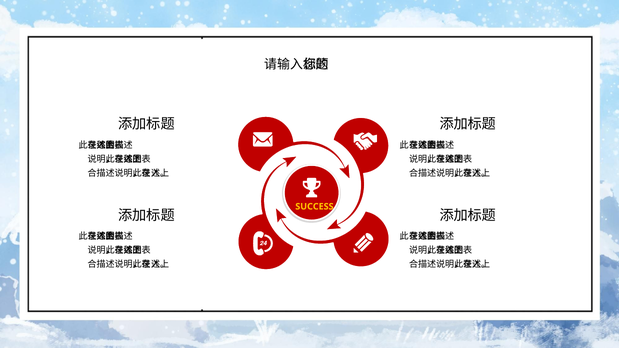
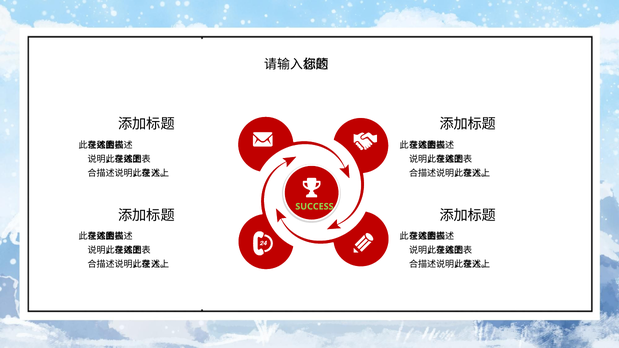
SUCCESS colour: yellow -> light green
